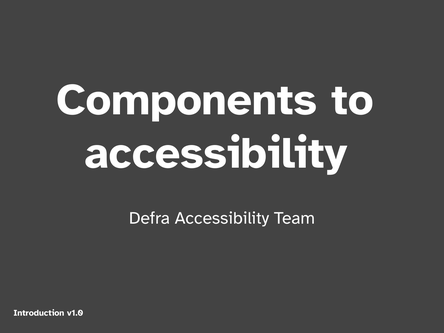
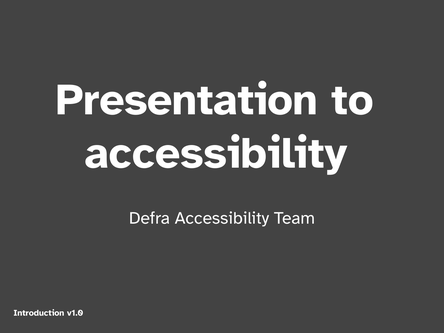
Components: Components -> Presentation
